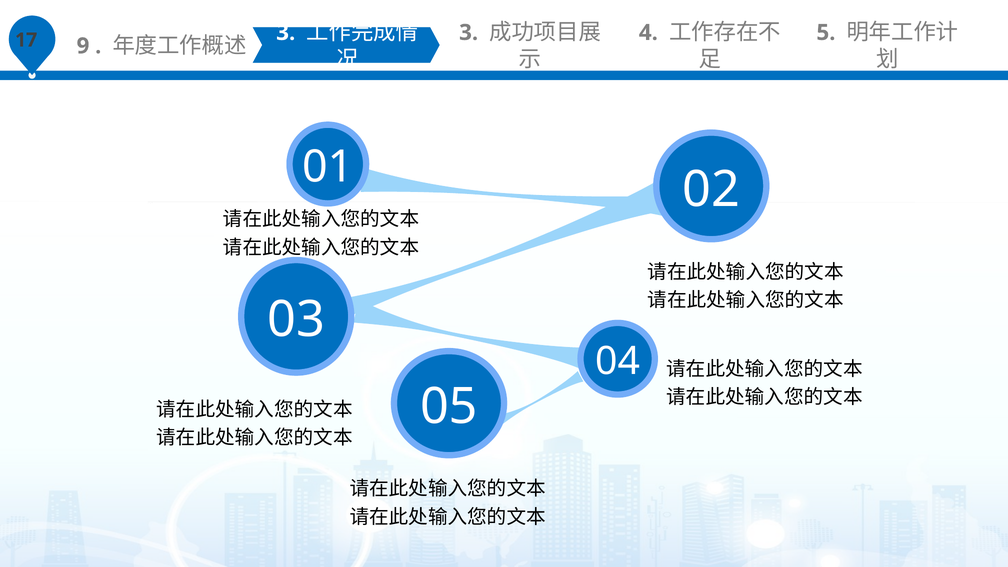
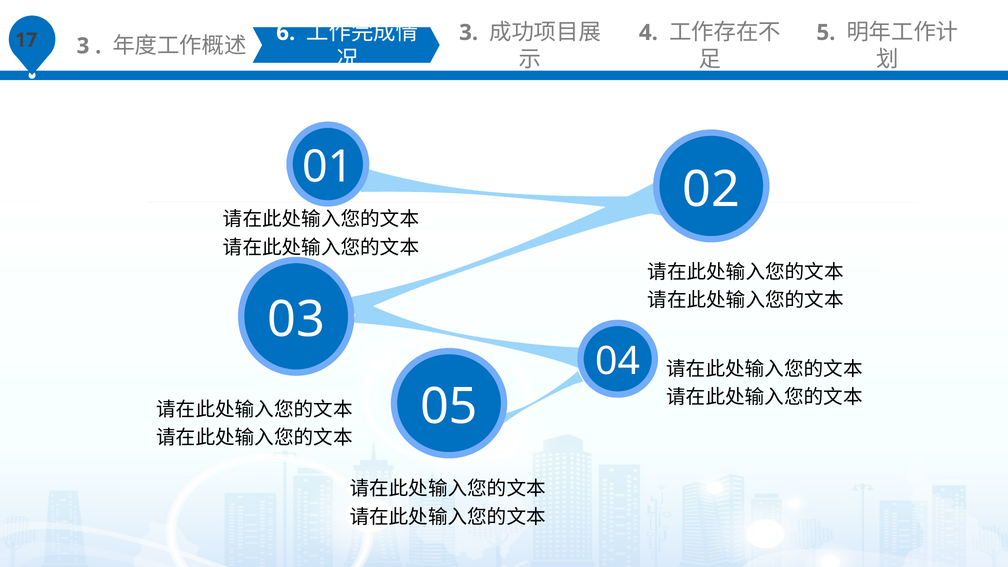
9 at (83, 46): 9 -> 3
3 at (286, 33): 3 -> 6
